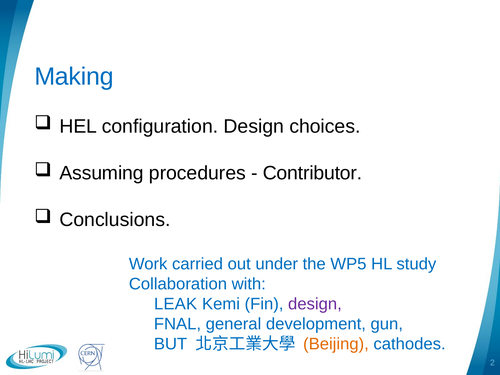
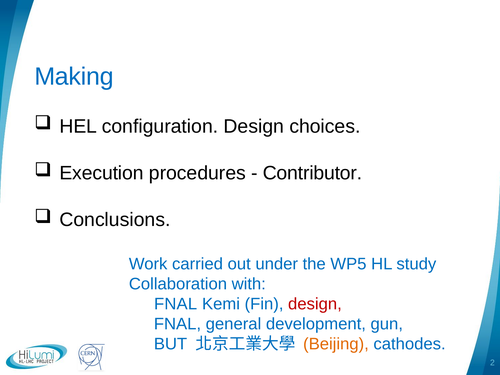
Assuming: Assuming -> Execution
LEAK at (176, 304): LEAK -> FNAL
design at (315, 304) colour: purple -> red
